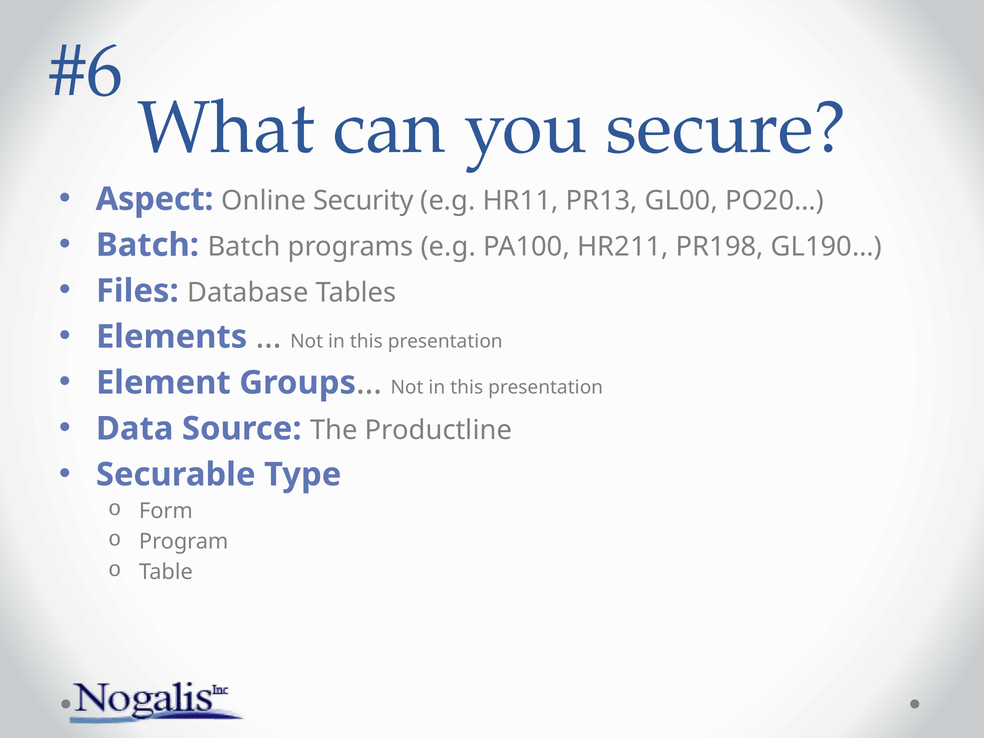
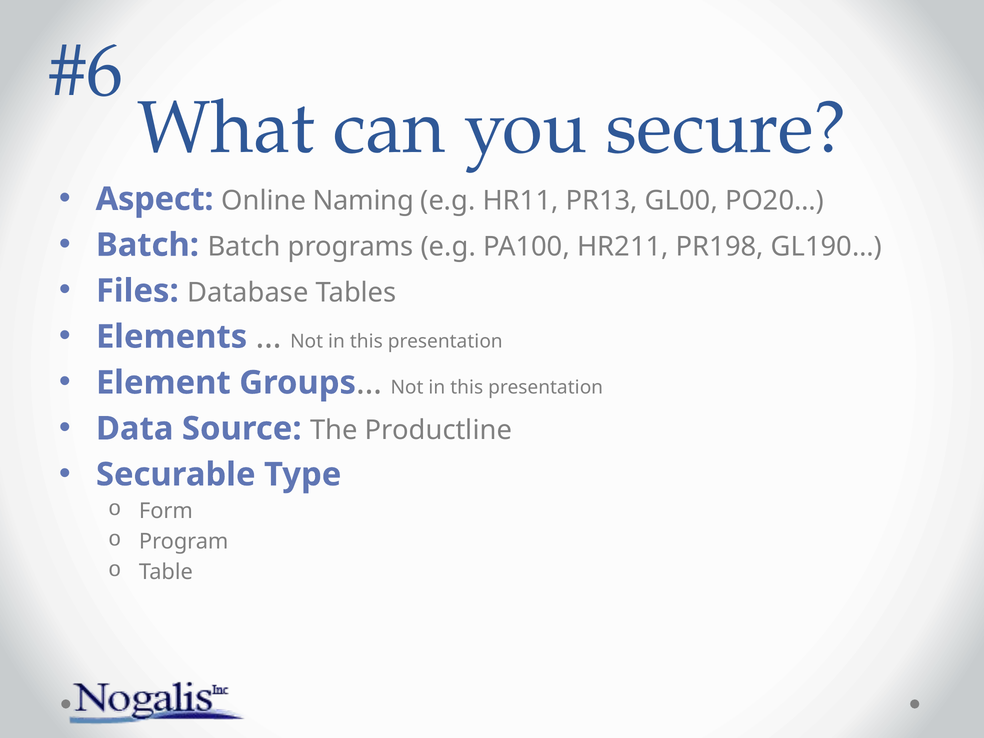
Security: Security -> Naming
